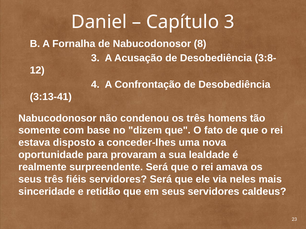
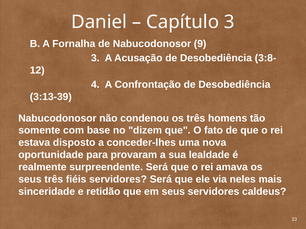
8: 8 -> 9
3:13-41: 3:13-41 -> 3:13-39
